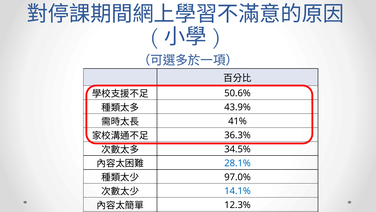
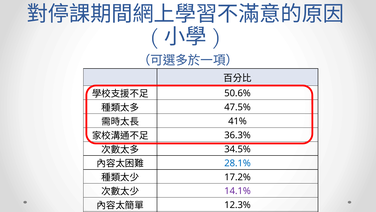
43.9%: 43.9% -> 47.5%
97.0%: 97.0% -> 17.2%
14.1% colour: blue -> purple
